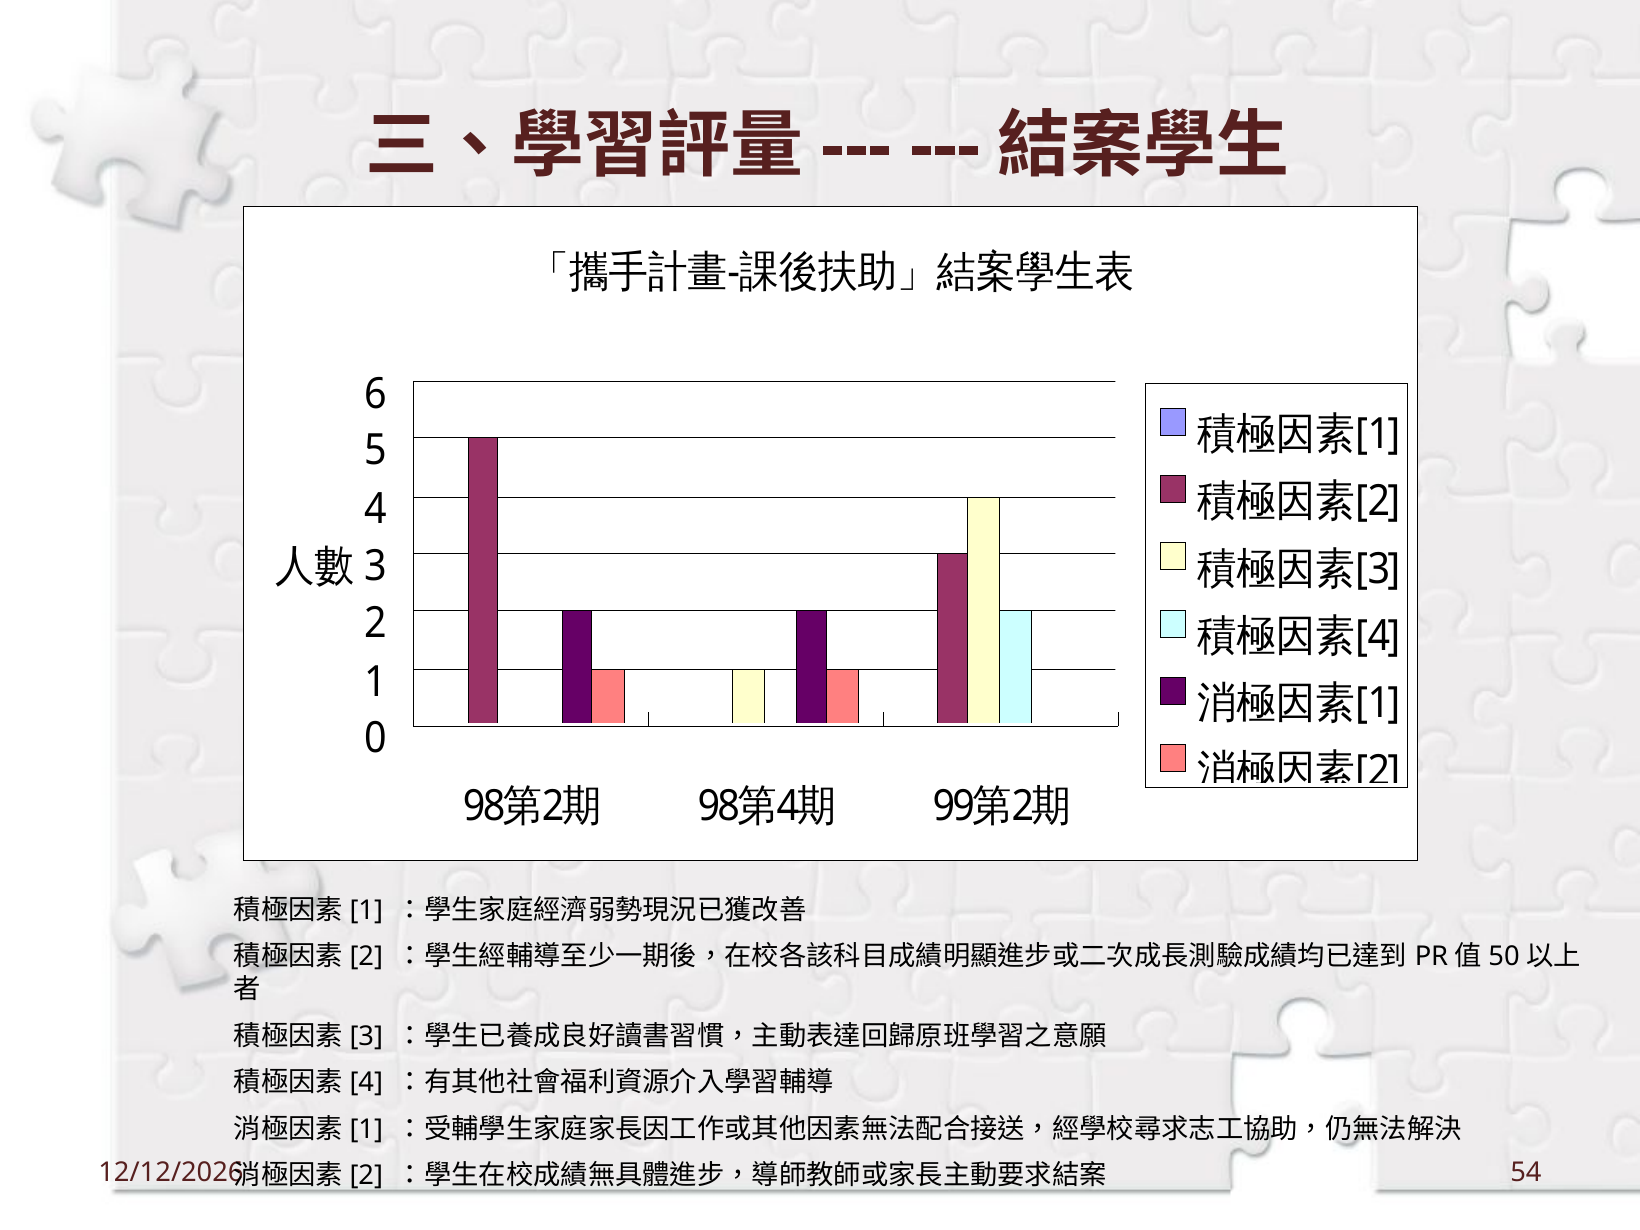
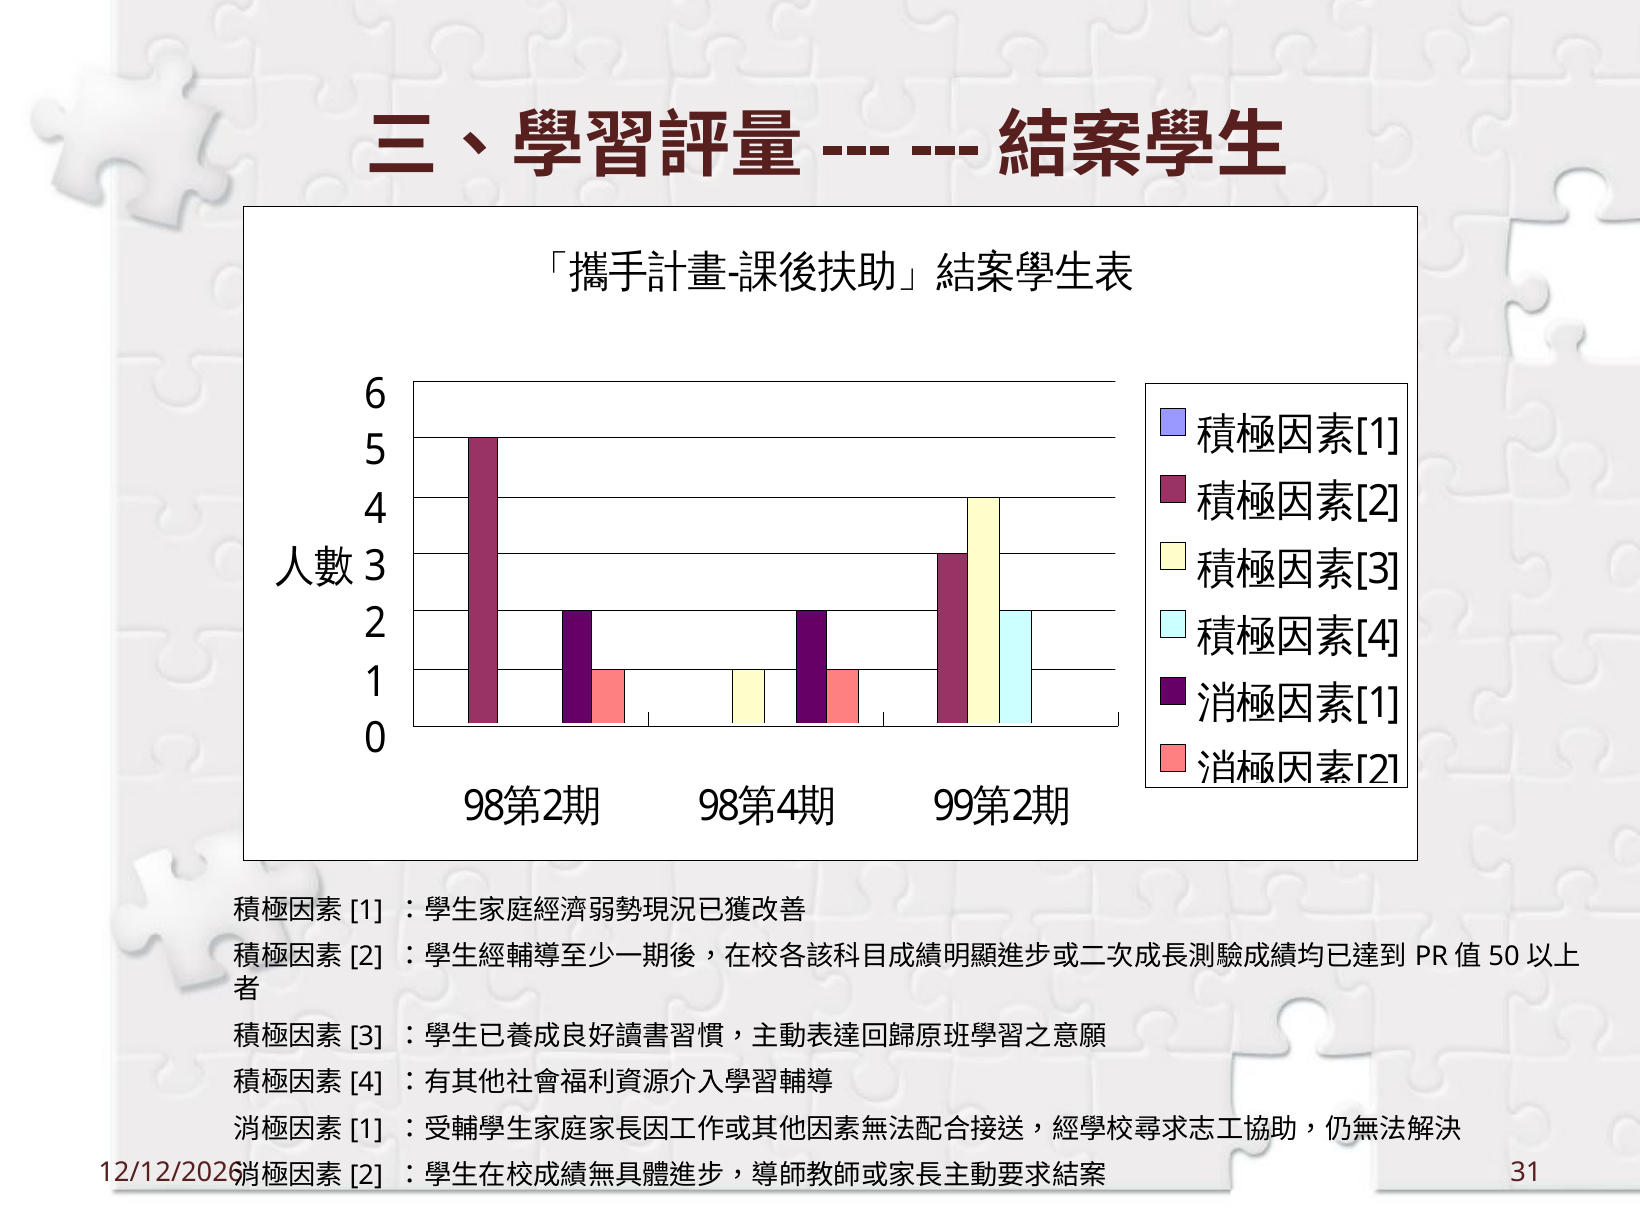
54: 54 -> 31
